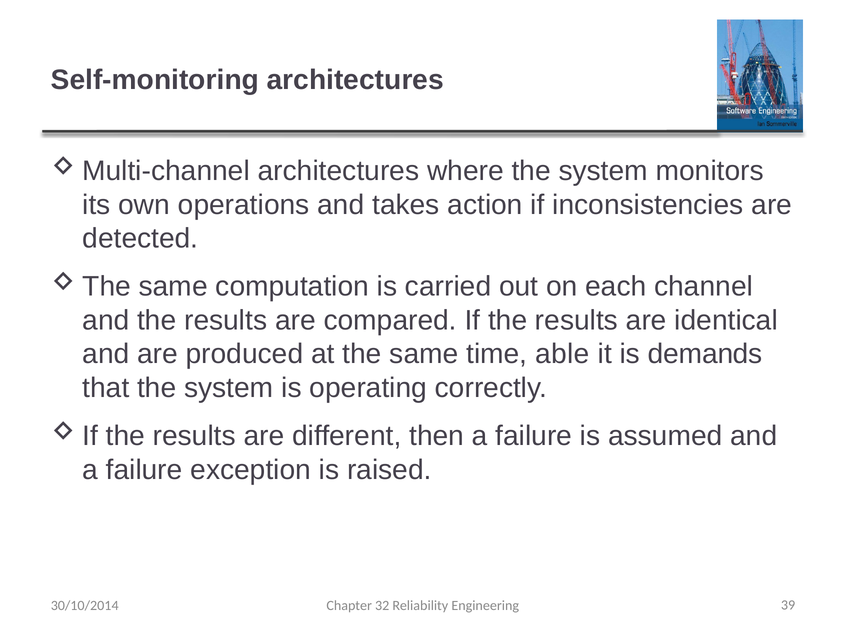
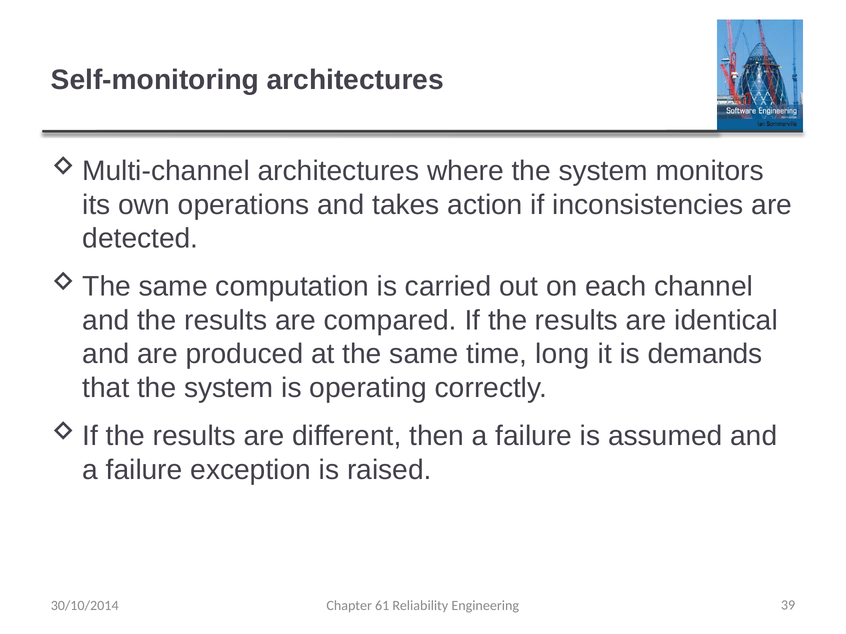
able: able -> long
32: 32 -> 61
